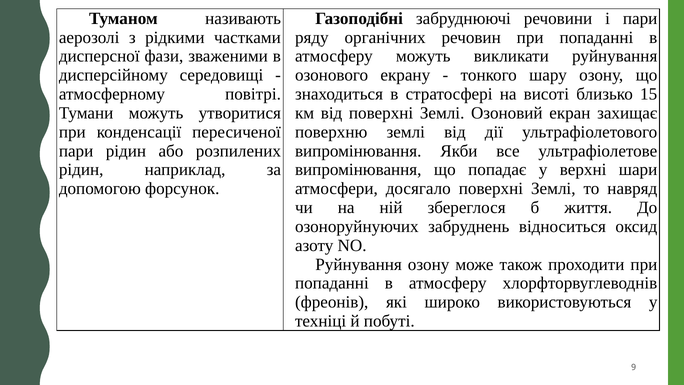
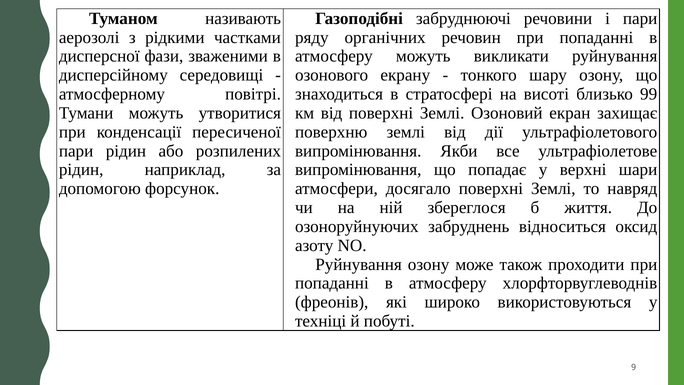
15: 15 -> 99
